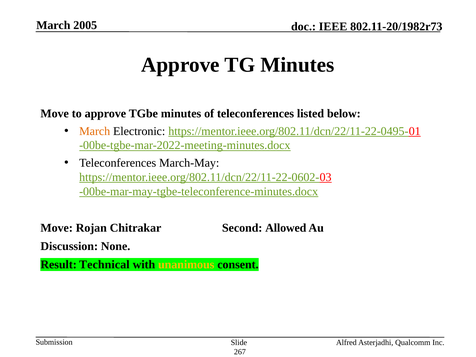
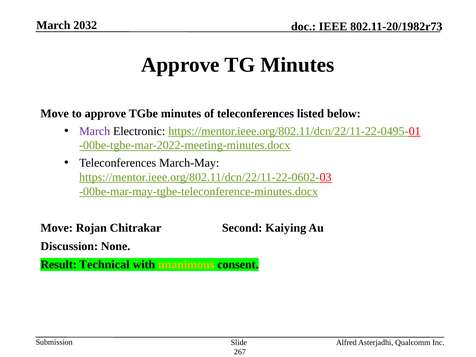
2005: 2005 -> 2032
March at (95, 131) colour: orange -> purple
Allowed: Allowed -> Kaiying
